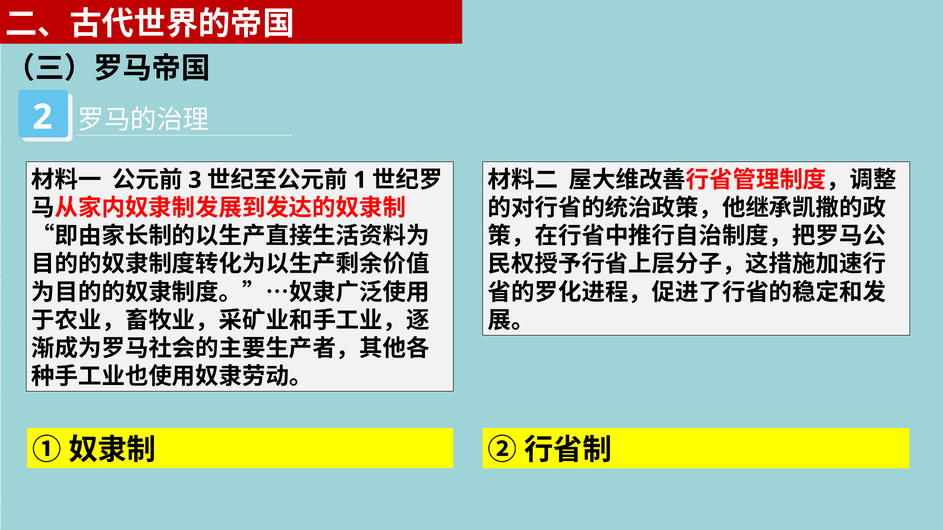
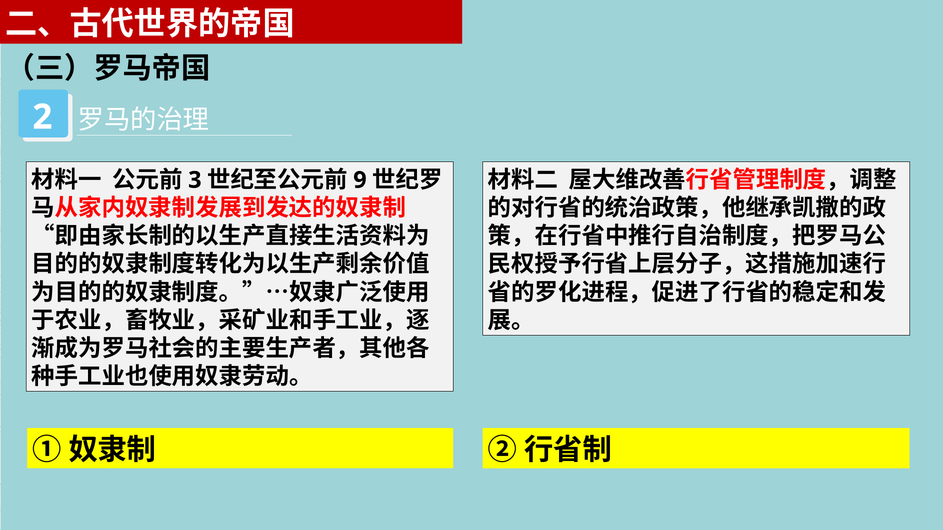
1: 1 -> 9
